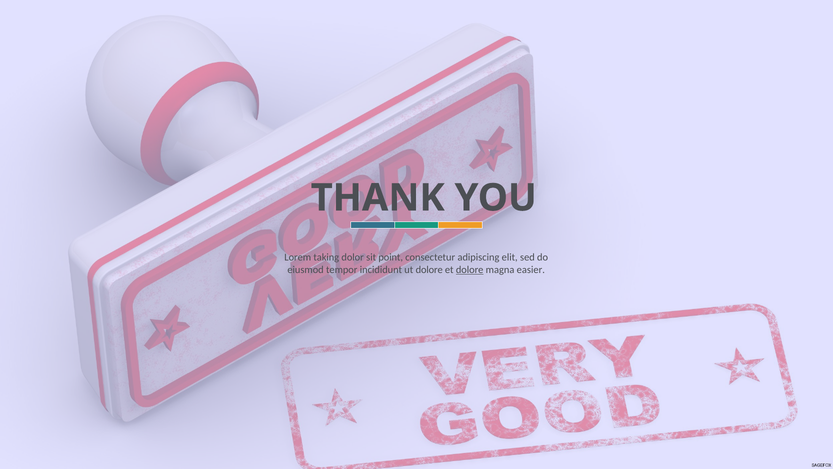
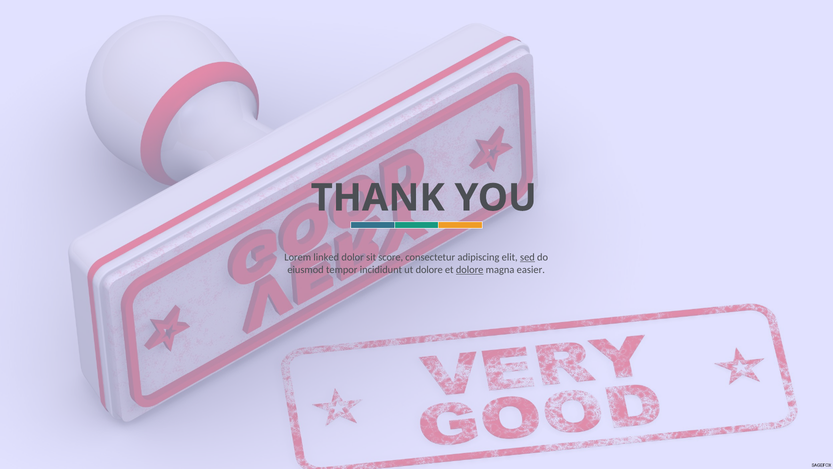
taking: taking -> linked
point: point -> score
sed underline: none -> present
